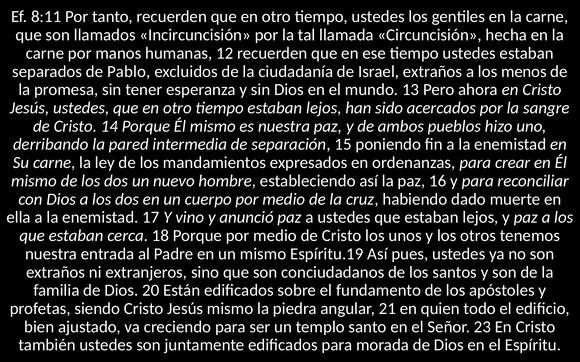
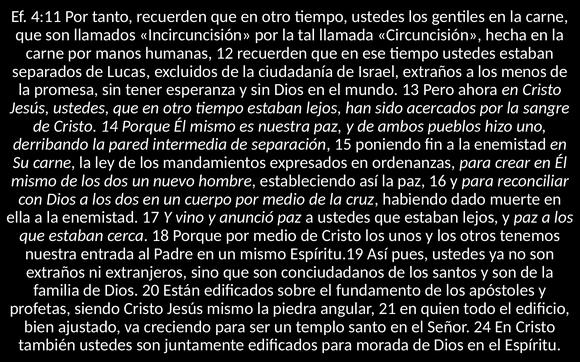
8:11: 8:11 -> 4:11
Pablo: Pablo -> Lucas
23: 23 -> 24
